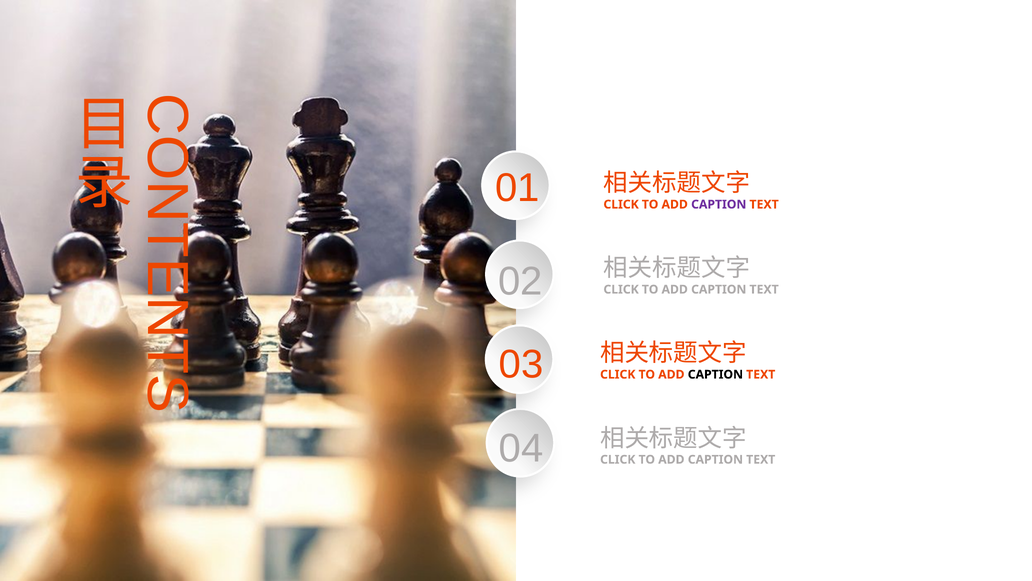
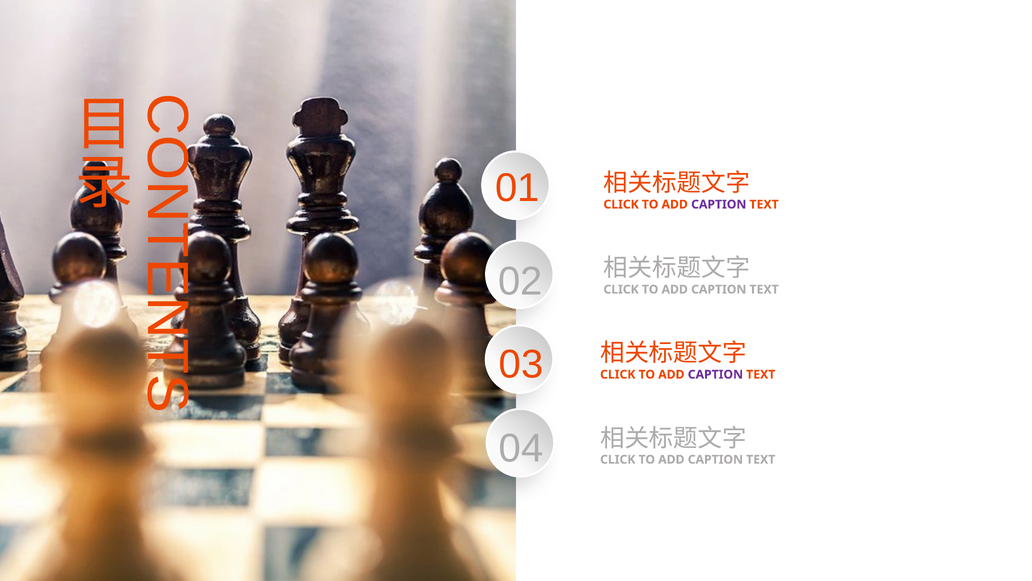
CAPTION at (715, 374) colour: black -> purple
